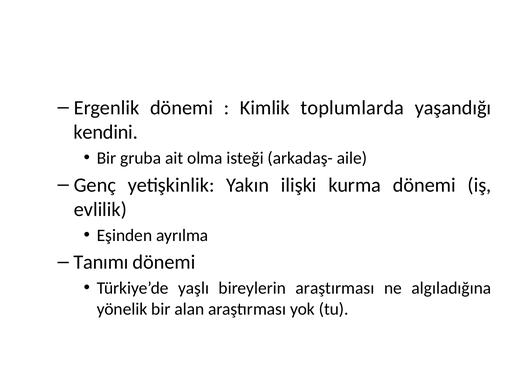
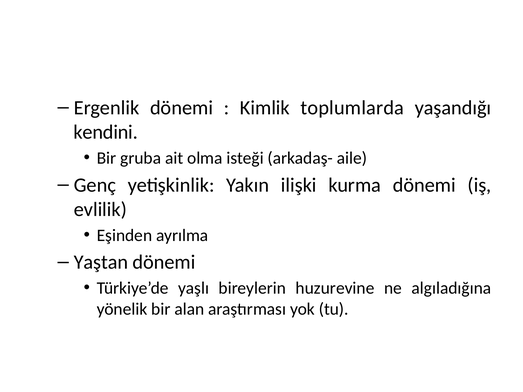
Tanımı: Tanımı -> Yaştan
bireylerin araştırması: araştırması -> huzurevine
